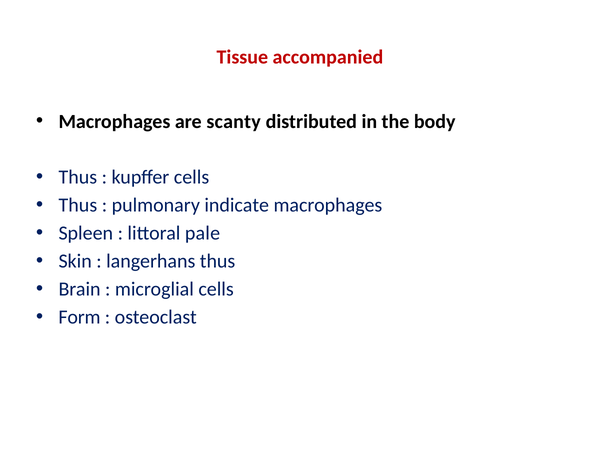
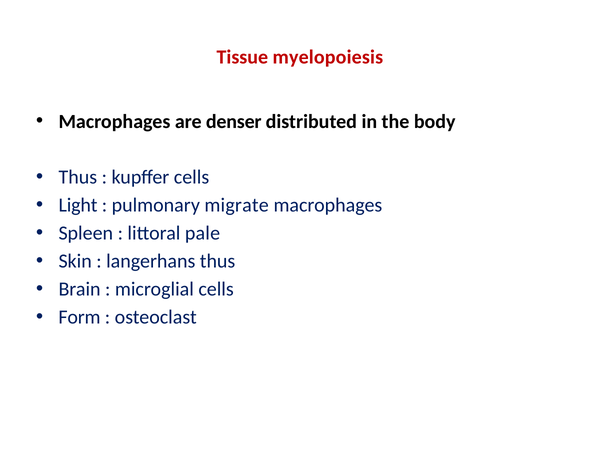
accompanied: accompanied -> myelopoiesis
scanty: scanty -> denser
Thus at (78, 205): Thus -> Light
indicate: indicate -> migrate
